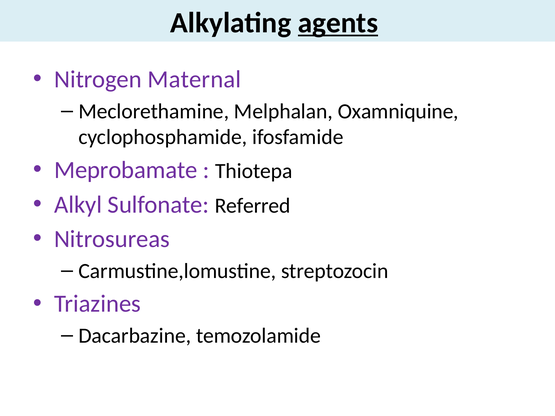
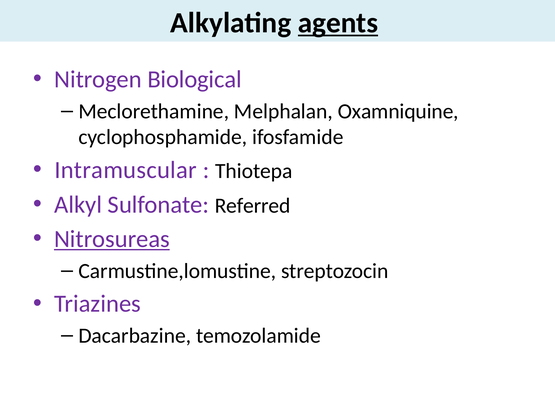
Maternal: Maternal -> Biological
Meprobamate: Meprobamate -> Intramuscular
Nitrosureas underline: none -> present
